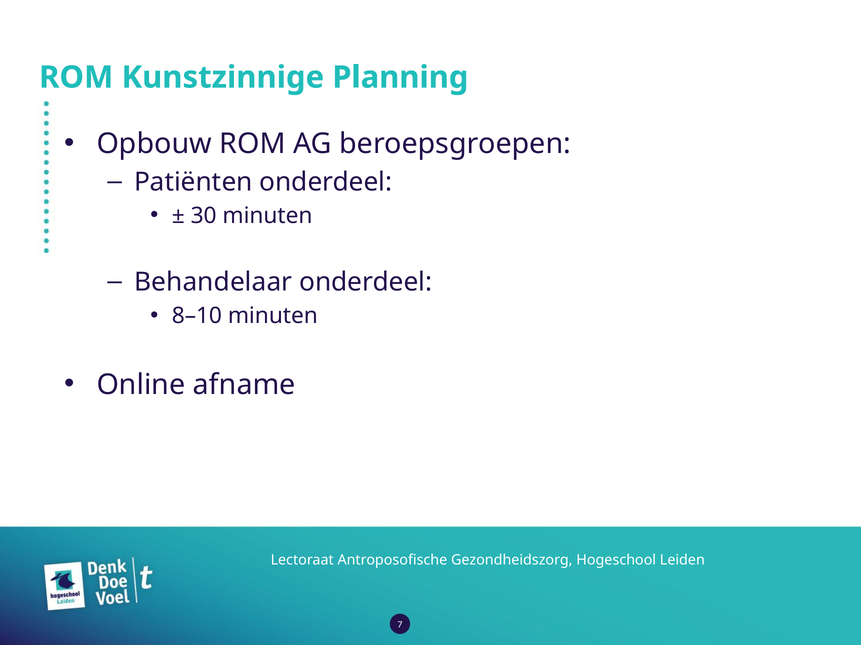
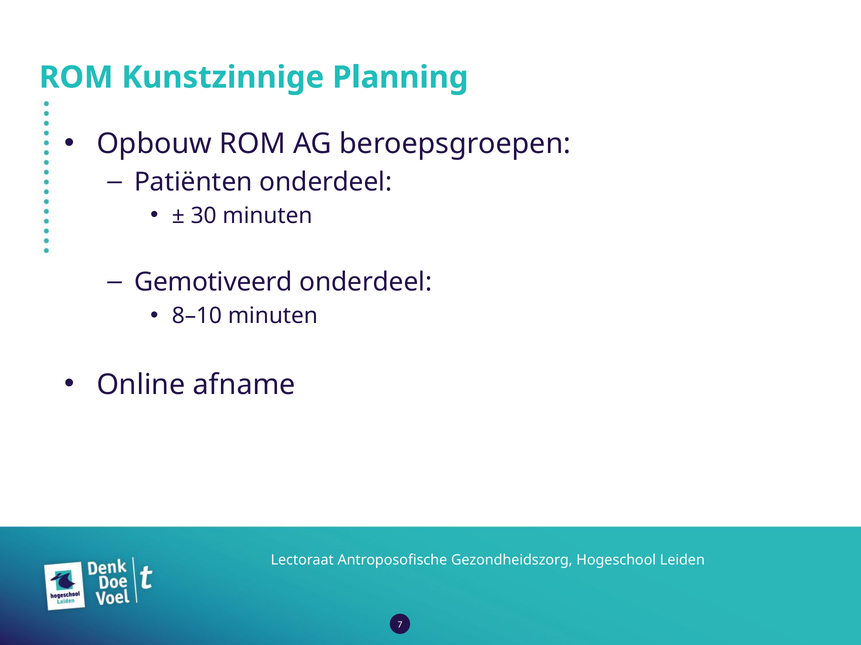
Behandelaar: Behandelaar -> Gemotiveerd
